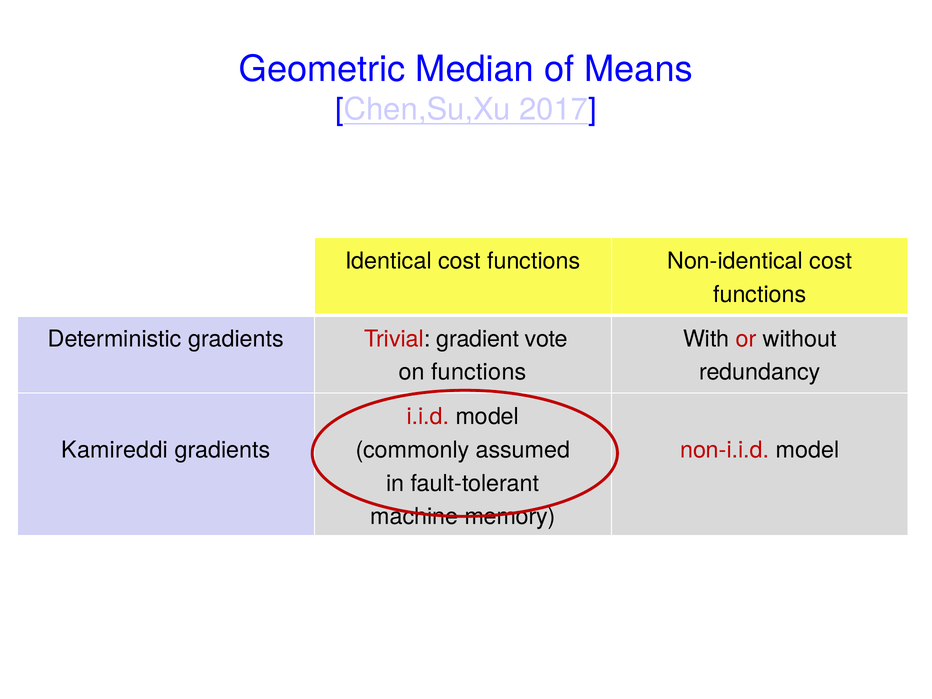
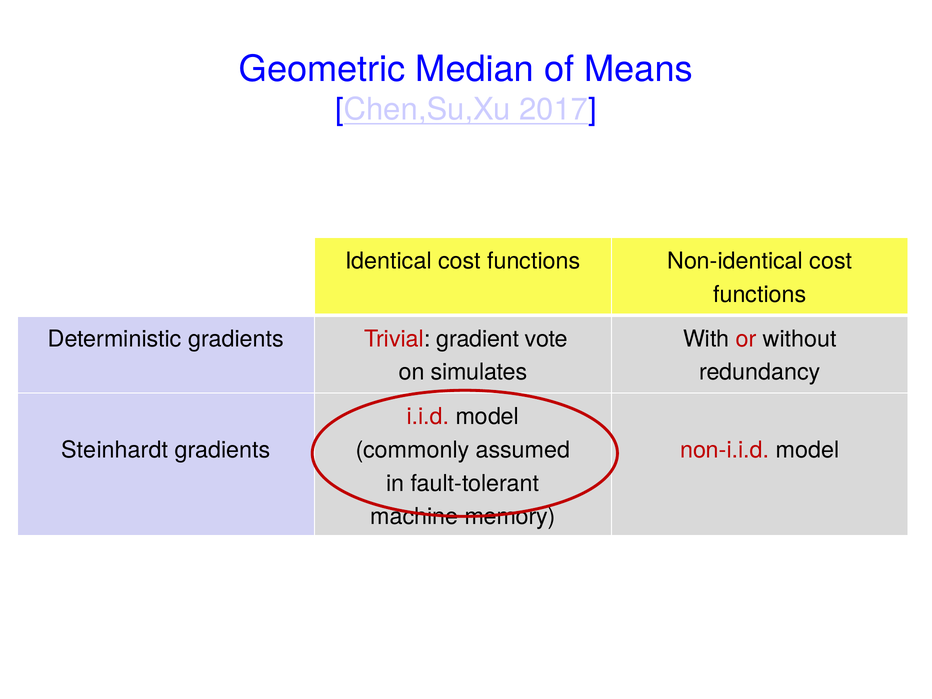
on functions: functions -> simulates
Kamireddi: Kamireddi -> Steinhardt
